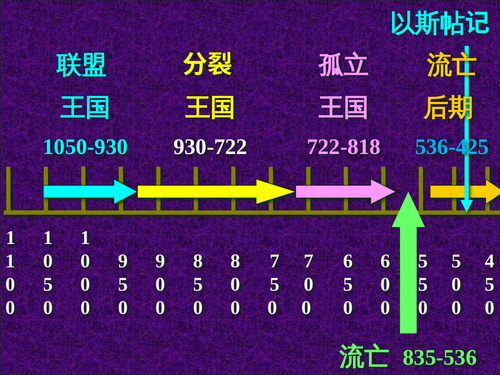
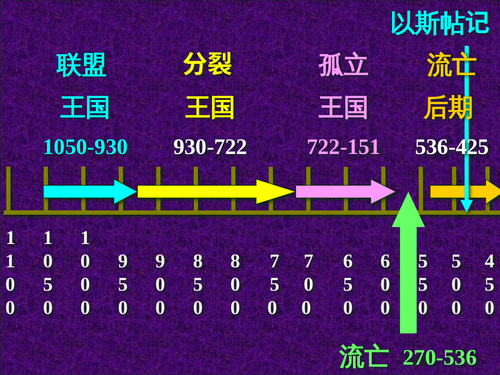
722-818: 722-818 -> 722-151
536-425 colour: light blue -> white
835-536: 835-536 -> 270-536
